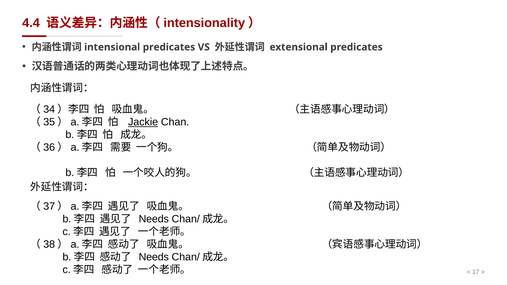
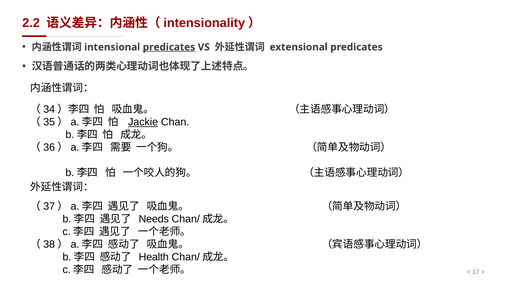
4.4: 4.4 -> 2.2
predicates at (169, 47) underline: none -> present
Needs at (154, 257): Needs -> Health
